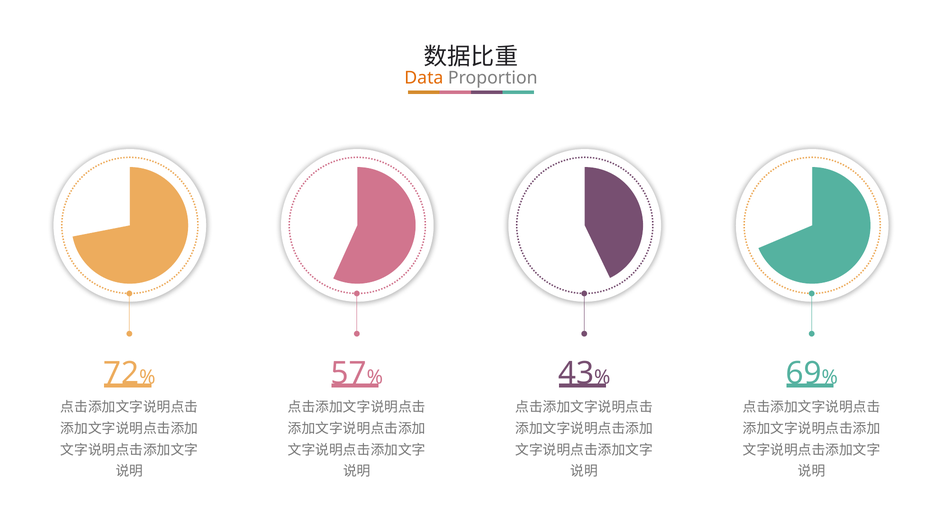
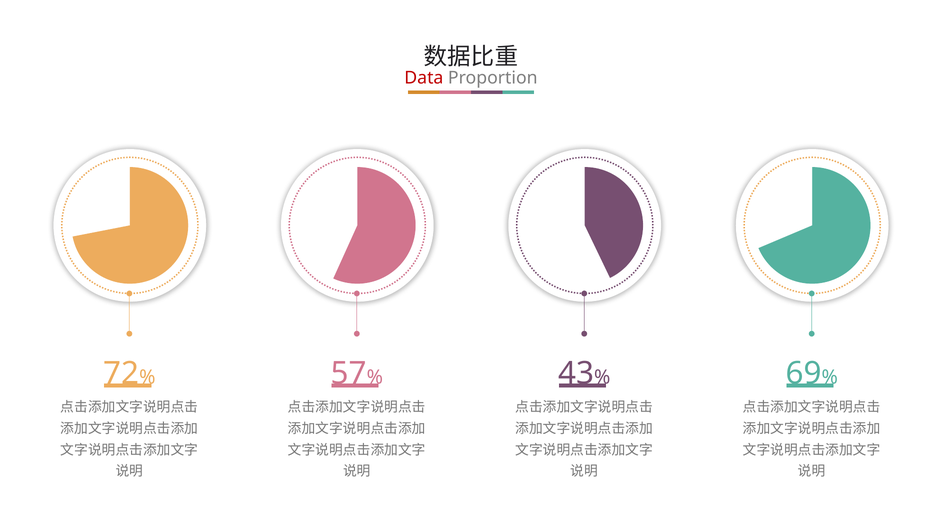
Data colour: orange -> red
